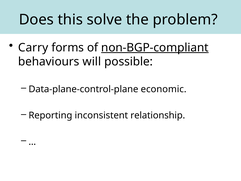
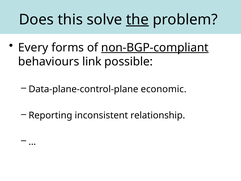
the underline: none -> present
Carry: Carry -> Every
will: will -> link
